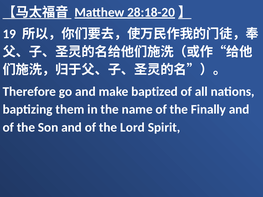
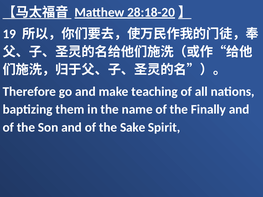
baptized: baptized -> teaching
Lord: Lord -> Sake
